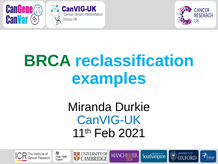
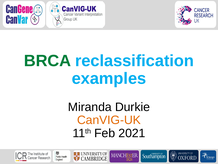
CanVIG-UK colour: blue -> orange
